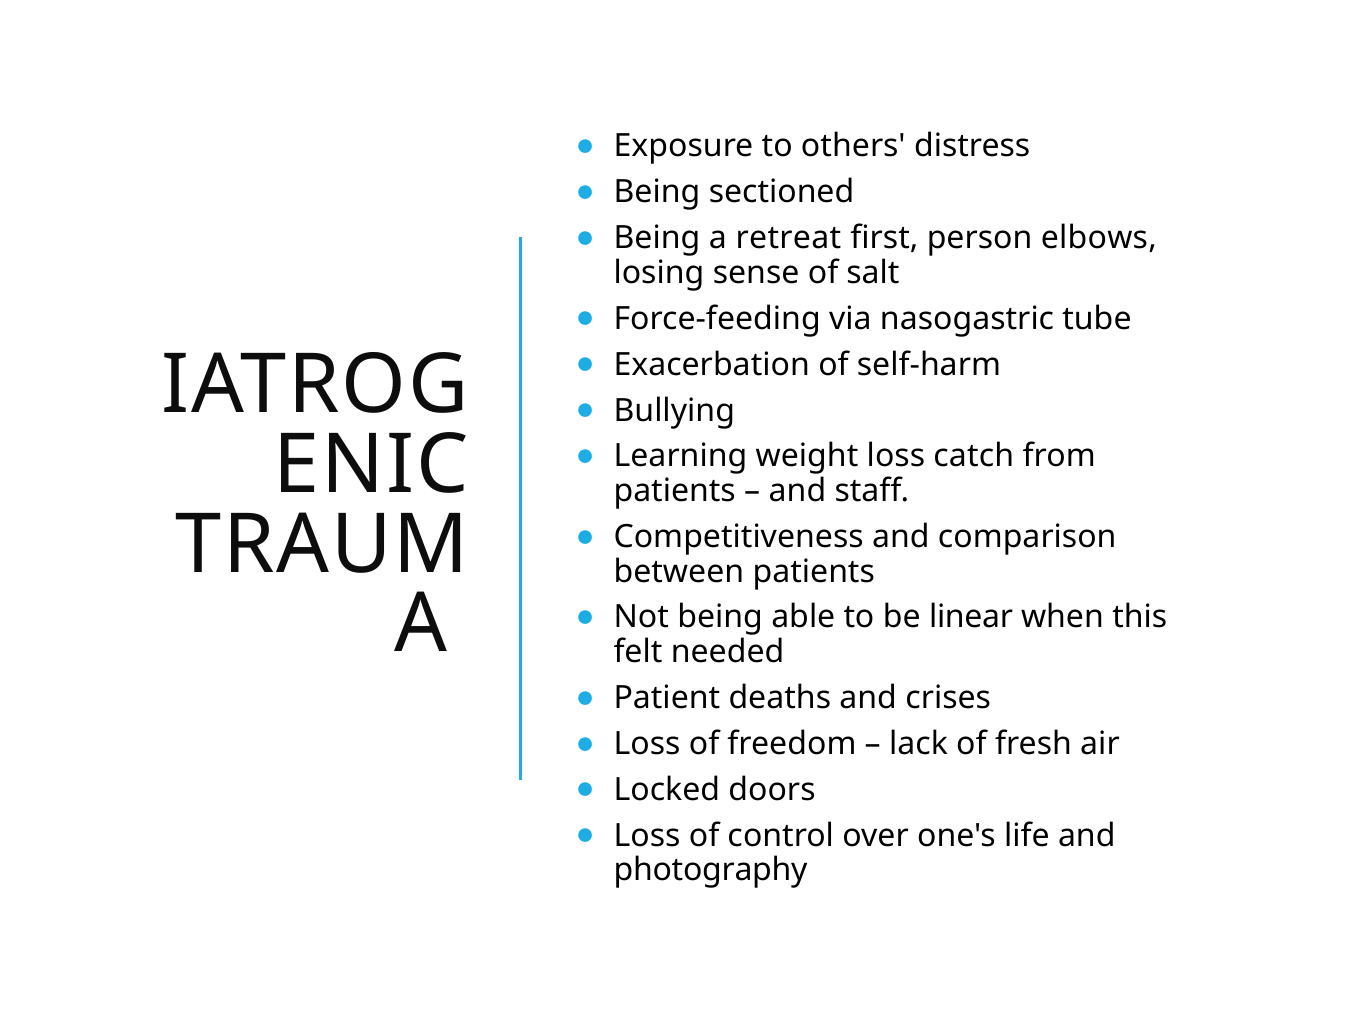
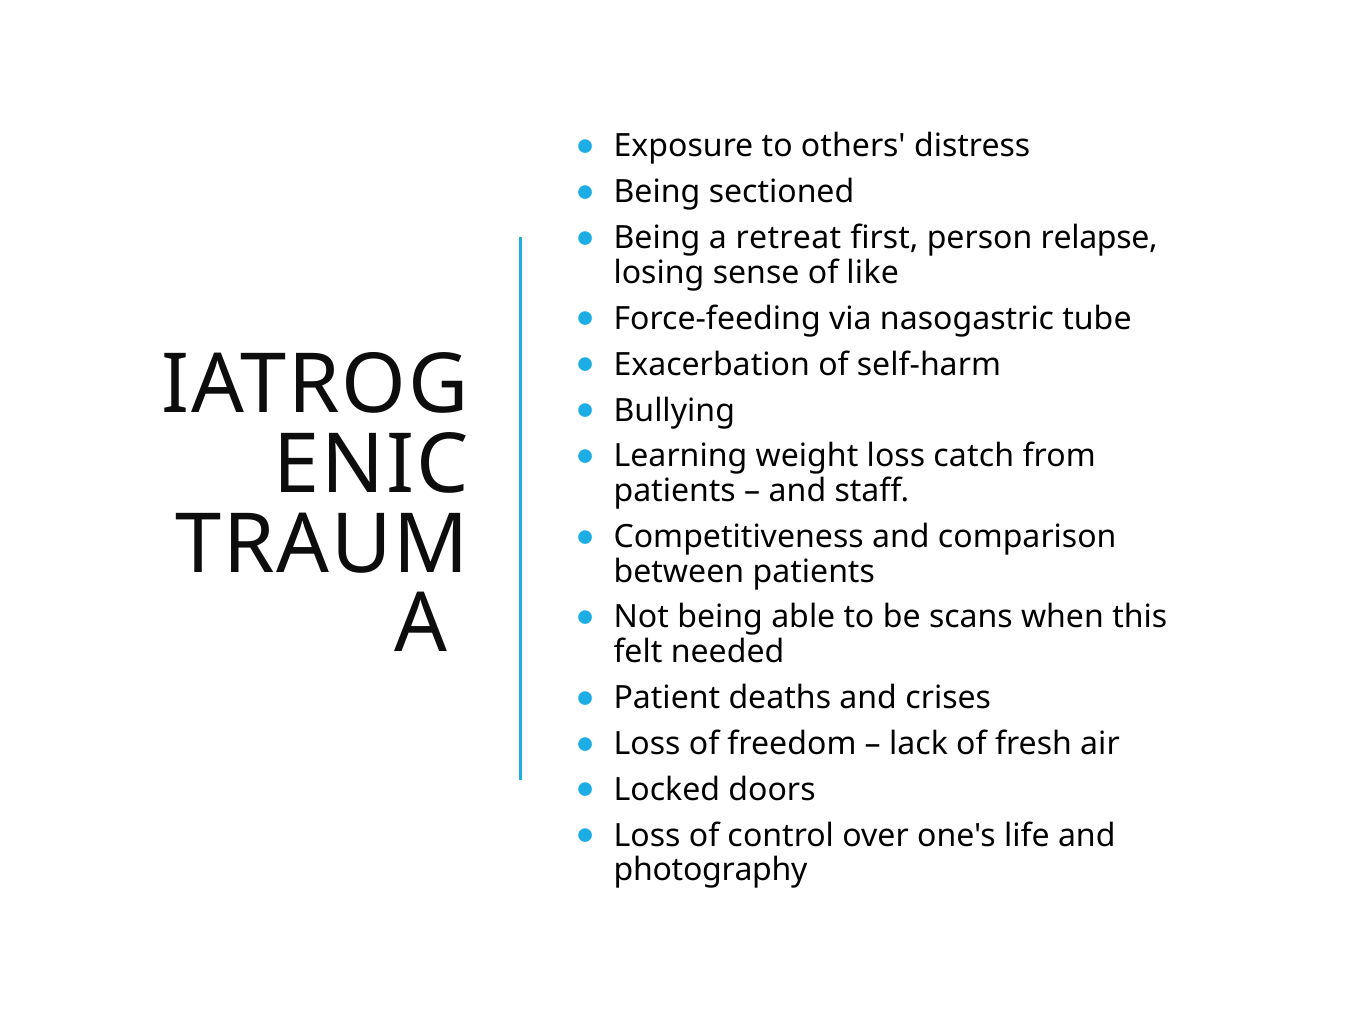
elbows: elbows -> relapse
salt: salt -> like
linear: linear -> scans
